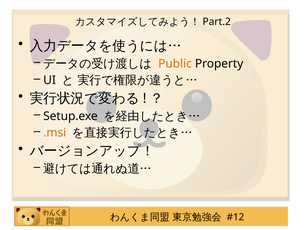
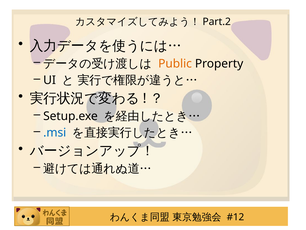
.msi colour: orange -> blue
